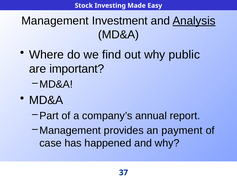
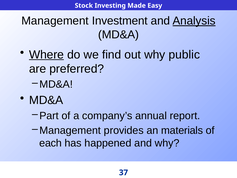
Where underline: none -> present
important: important -> preferred
payment: payment -> materials
case: case -> each
